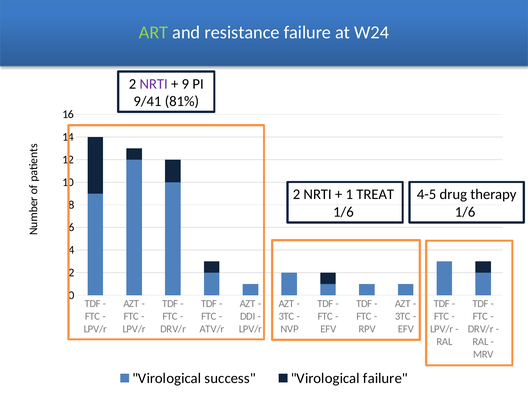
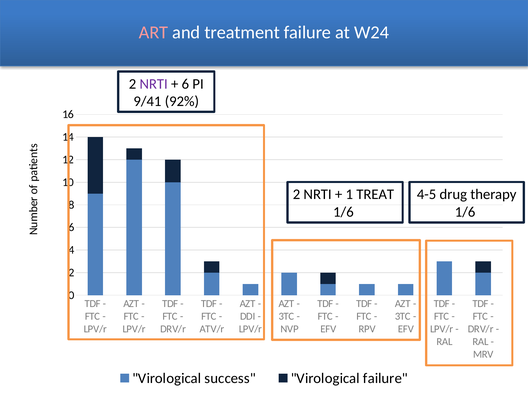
ART colour: light green -> pink
resistance: resistance -> treatment
9 at (185, 84): 9 -> 6
81%: 81% -> 92%
